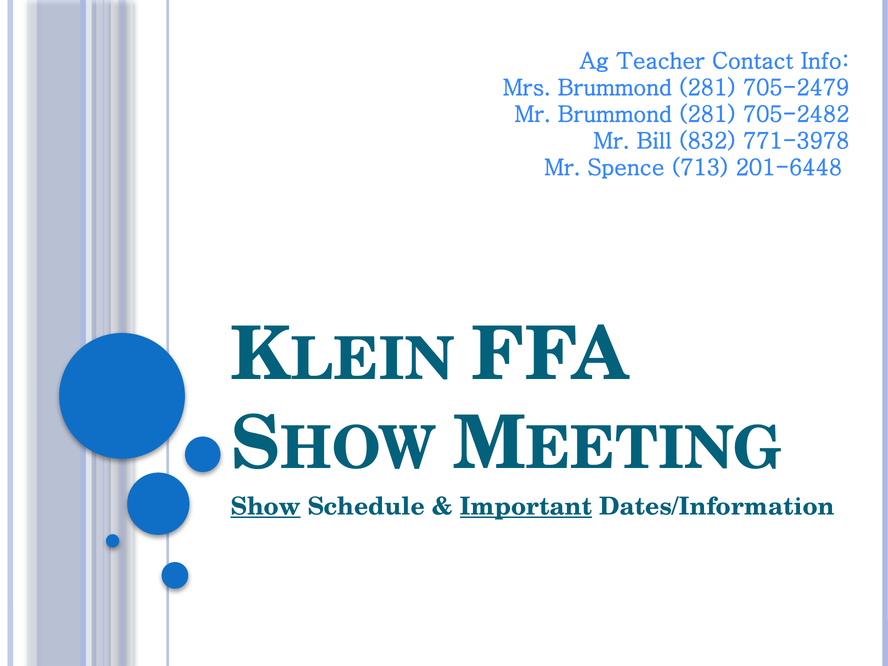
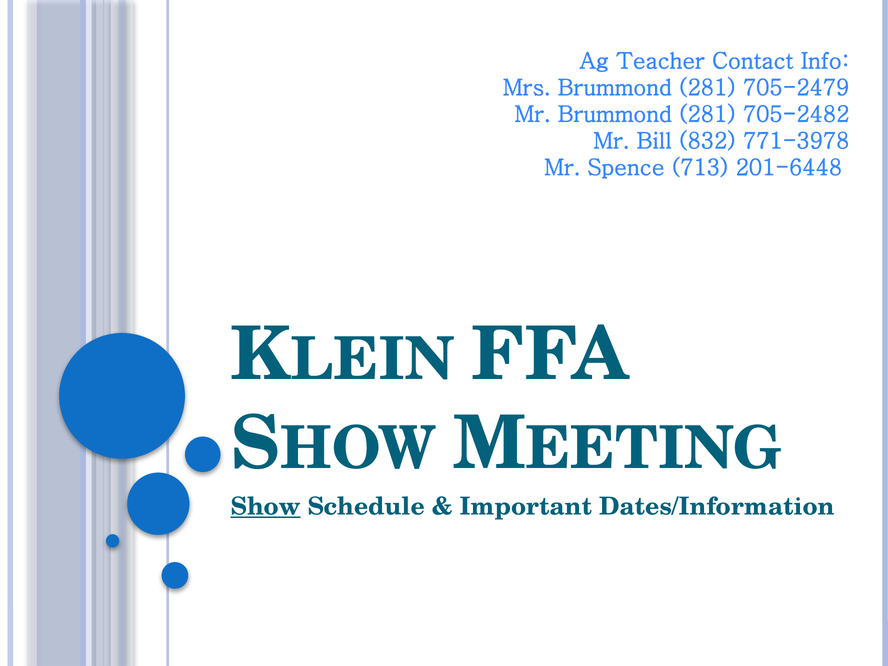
Important underline: present -> none
